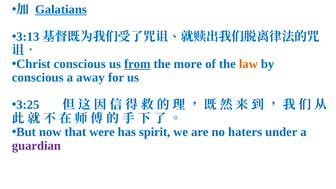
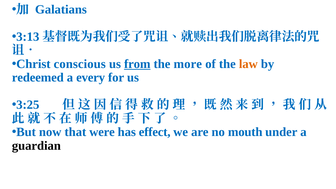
Galatians underline: present -> none
conscious at (38, 78): conscious -> redeemed
away: away -> every
spirit: spirit -> effect
haters: haters -> mouth
guardian colour: purple -> black
